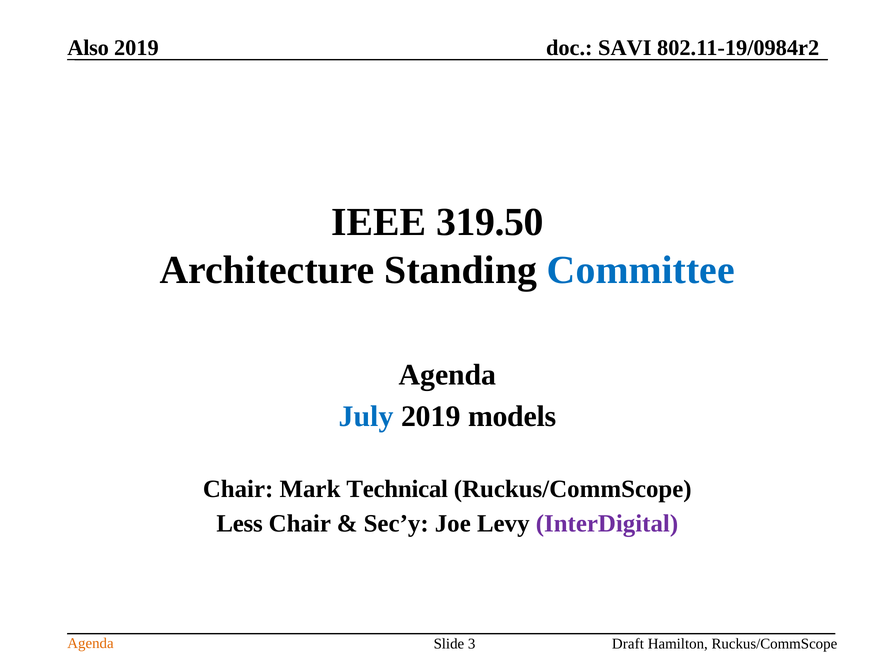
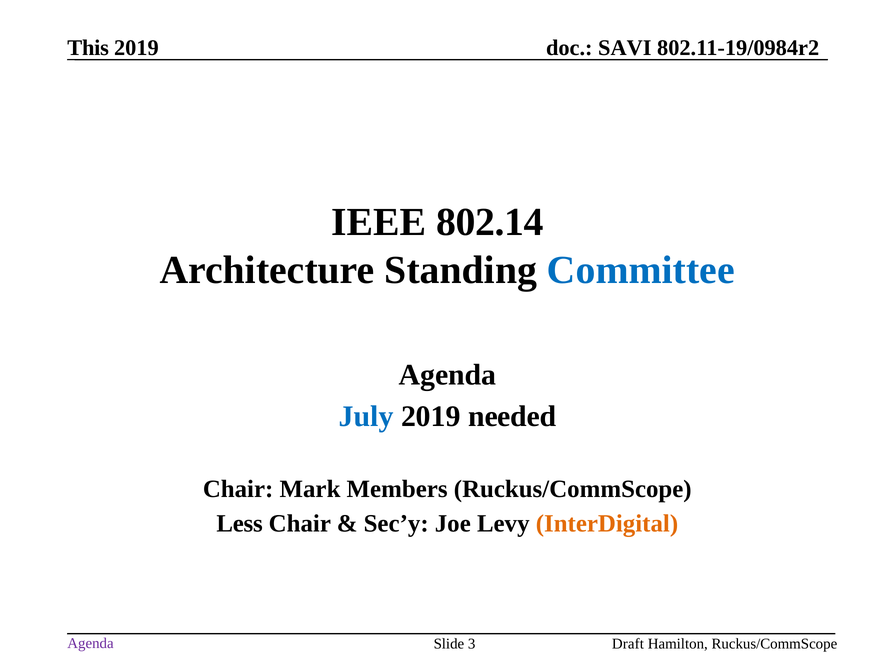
Also: Also -> This
319.50: 319.50 -> 802.14
models: models -> needed
Technical: Technical -> Members
InterDigital colour: purple -> orange
Agenda at (90, 644) colour: orange -> purple
